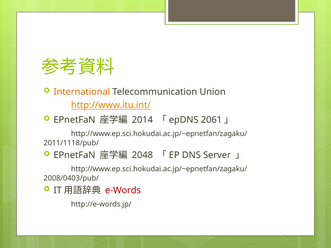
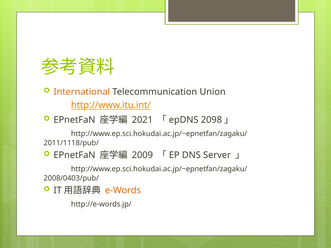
2014: 2014 -> 2021
2061: 2061 -> 2098
2048: 2048 -> 2009
e-Words colour: red -> orange
